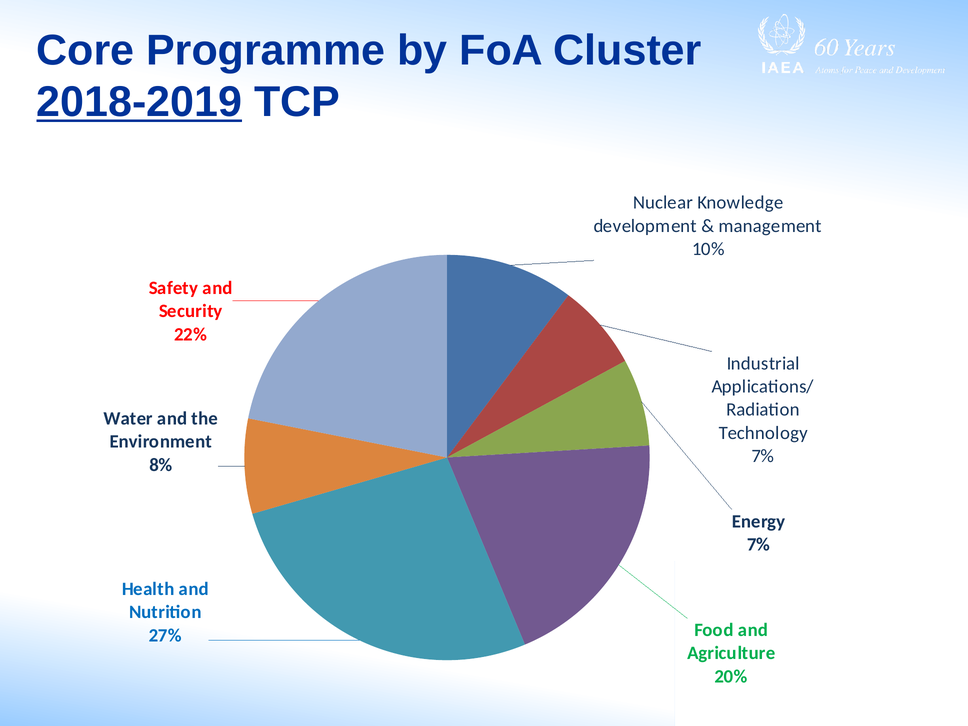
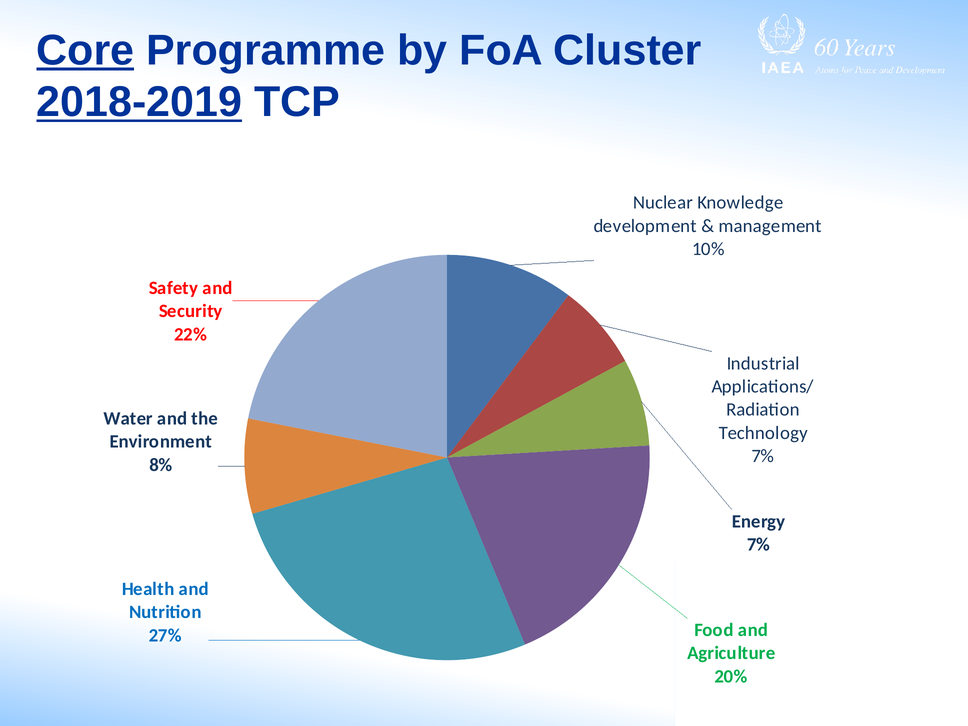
Core underline: none -> present
